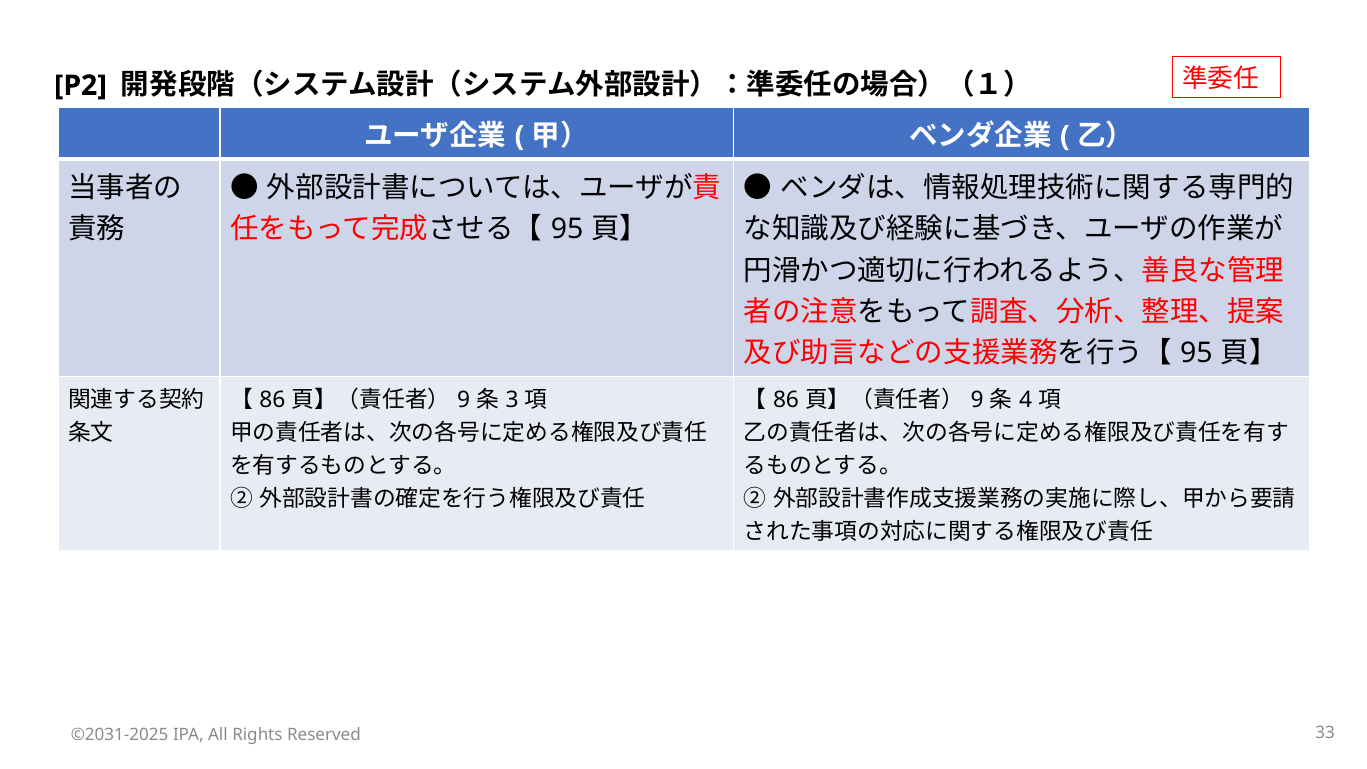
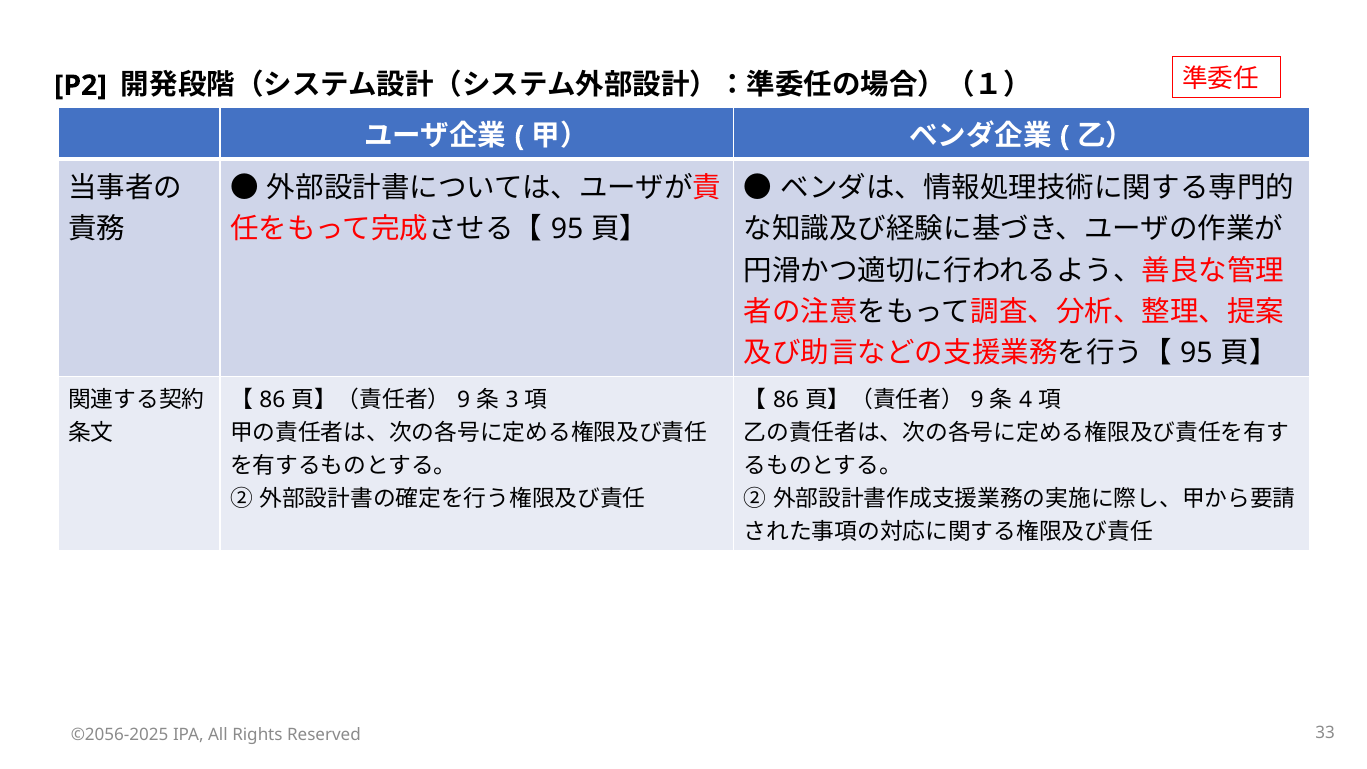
©2031-2025: ©2031-2025 -> ©2056-2025
